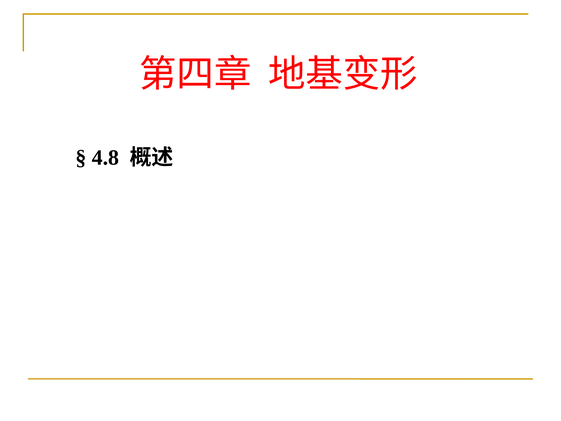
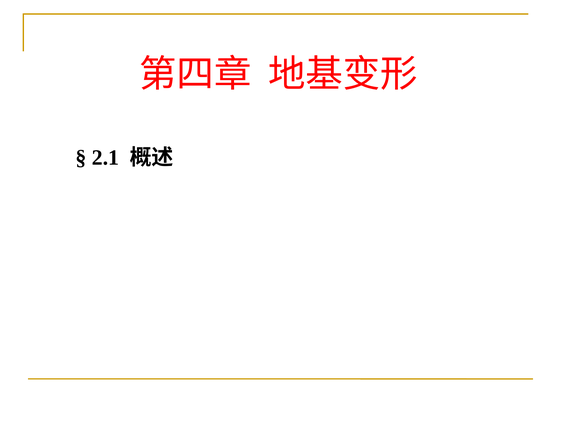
4.8: 4.8 -> 2.1
